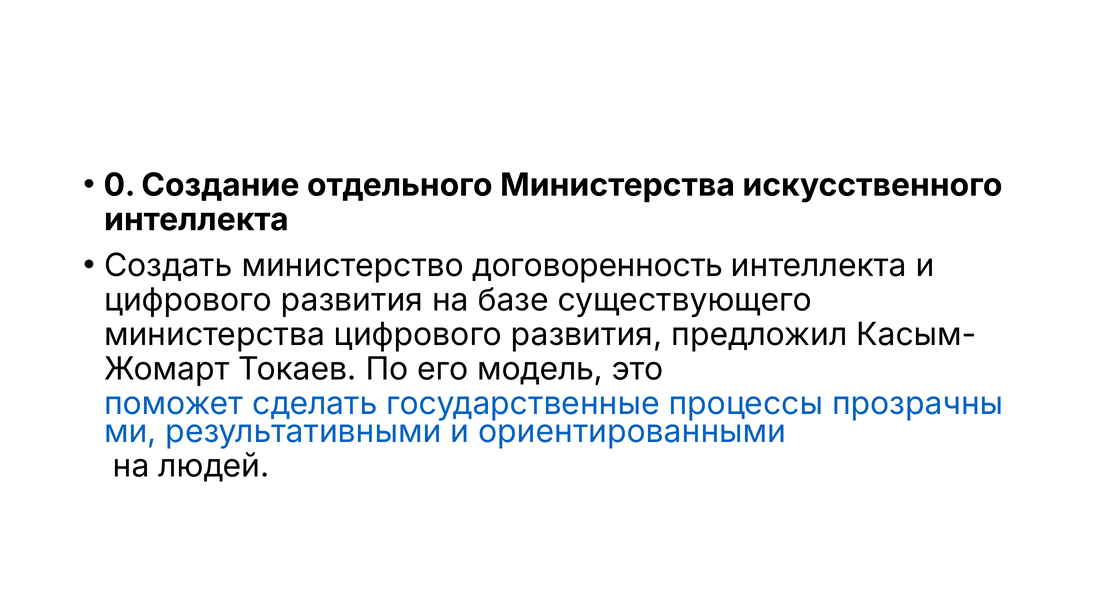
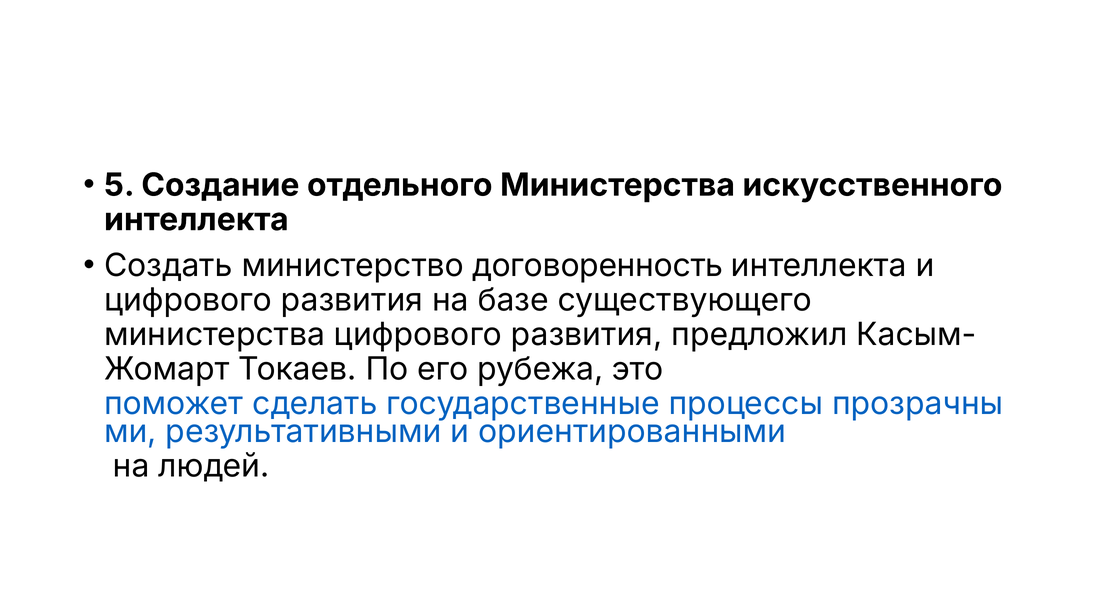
0: 0 -> 5
модель: модель -> рубежа
